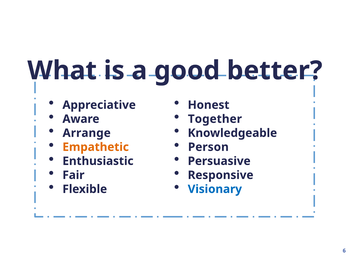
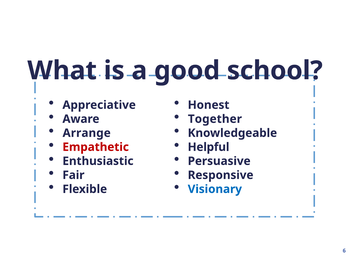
better: better -> school
Empathetic colour: orange -> red
Person: Person -> Helpful
